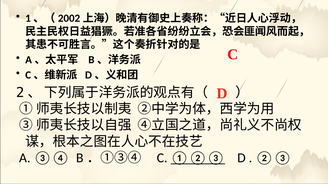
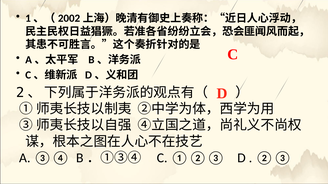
①②③ underline: present -> none
